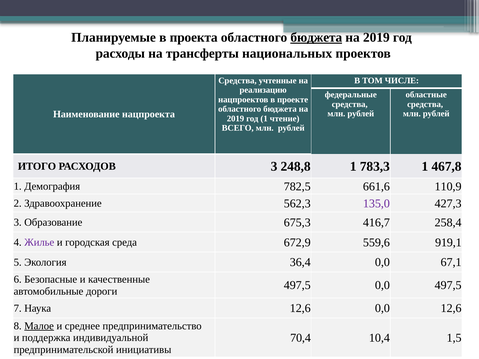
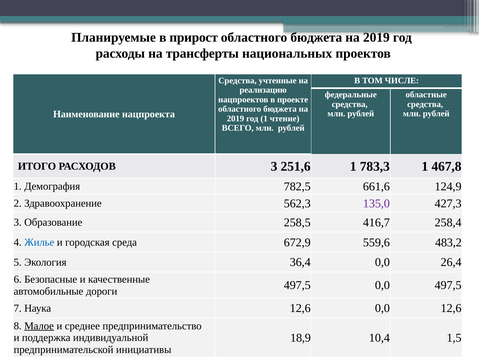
проекта: проекта -> прирост
бюджета at (316, 37) underline: present -> none
248,8: 248,8 -> 251,6
110,9: 110,9 -> 124,9
675,3: 675,3 -> 258,5
Жилье colour: purple -> blue
919,1: 919,1 -> 483,2
67,1: 67,1 -> 26,4
70,4: 70,4 -> 18,9
